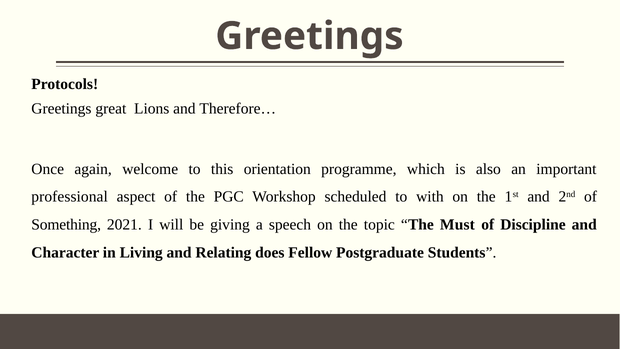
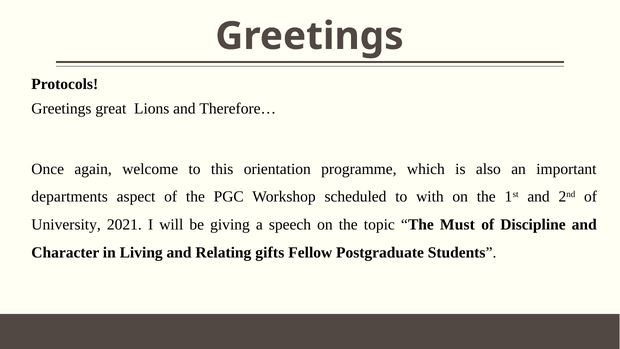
professional: professional -> departments
Something: Something -> University
does: does -> gifts
